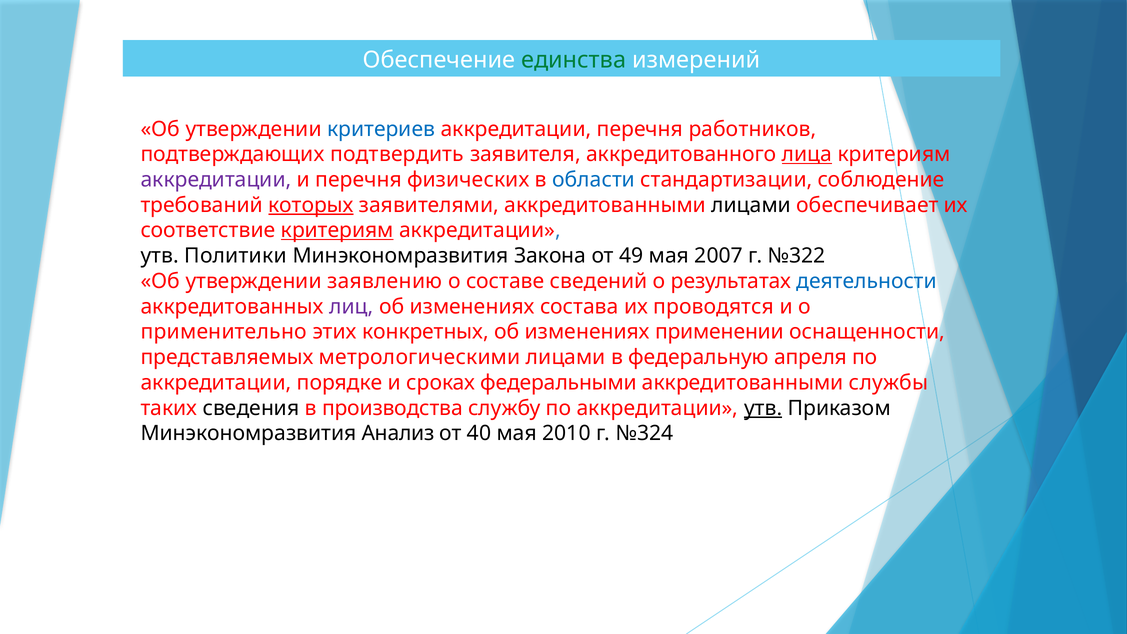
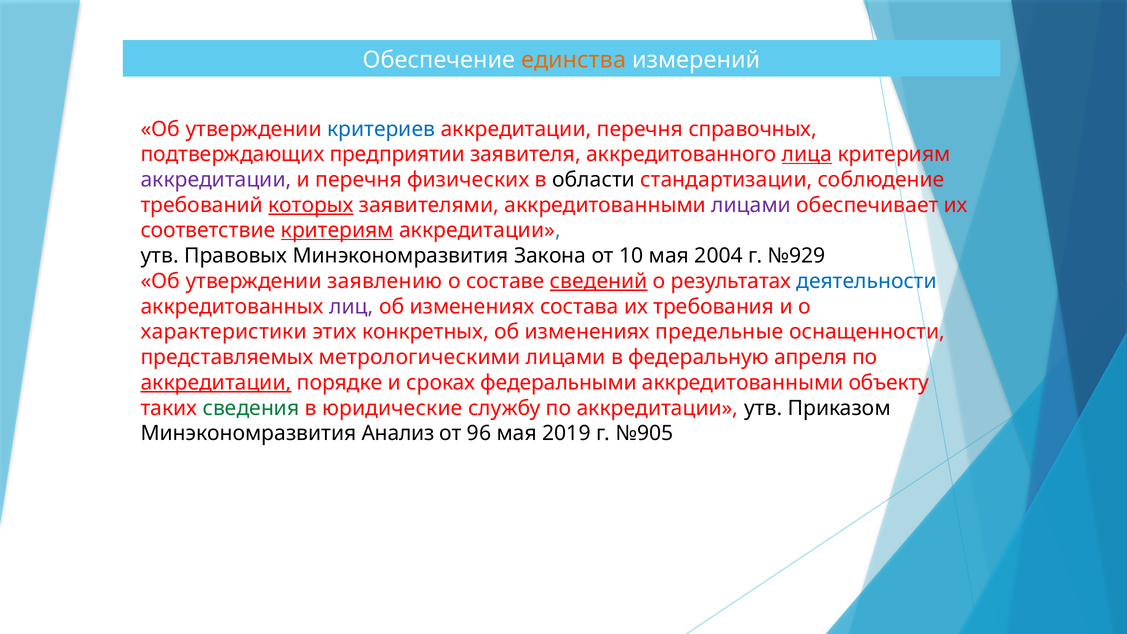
единства colour: green -> orange
работников: работников -> справочных
подтвердить: подтвердить -> предприятии
области colour: blue -> black
лицами at (751, 205) colour: black -> purple
Политики: Политики -> Правовых
49: 49 -> 10
2007: 2007 -> 2004
№322: №322 -> №929
сведений underline: none -> present
проводятся: проводятся -> требования
применительно: применительно -> характеристики
применении: применении -> предельные
аккредитации at (216, 383) underline: none -> present
службы: службы -> объекту
сведения colour: black -> green
производства: производства -> юридические
утв at (763, 408) underline: present -> none
40: 40 -> 96
2010: 2010 -> 2019
№324: №324 -> №905
